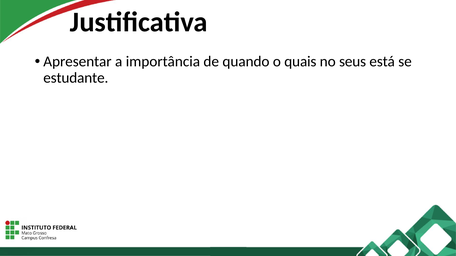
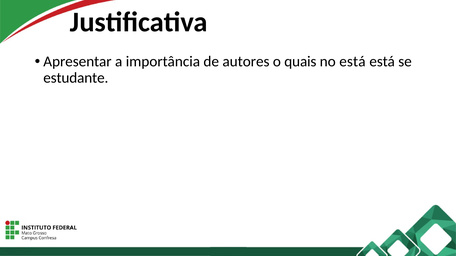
quando: quando -> autores
no seus: seus -> está
